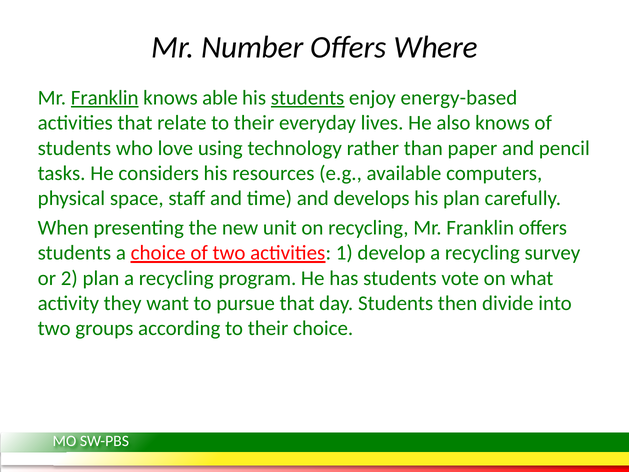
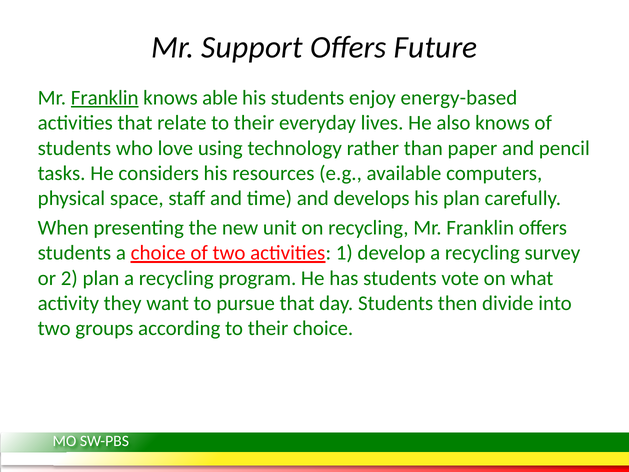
Number: Number -> Support
Where: Where -> Future
students at (308, 98) underline: present -> none
